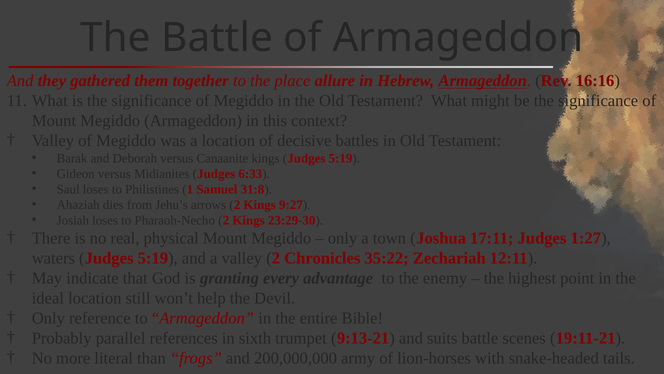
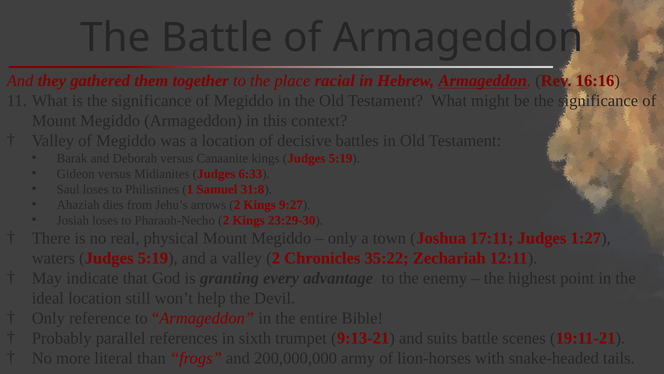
allure: allure -> racial
